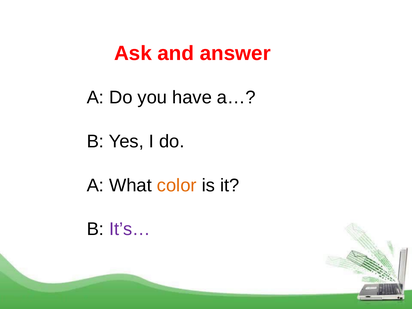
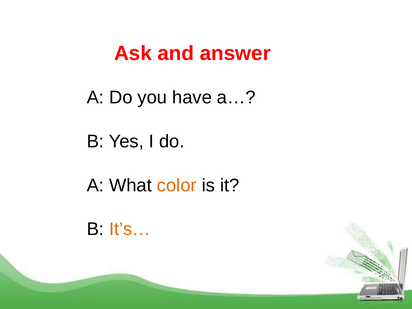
It’s… colour: purple -> orange
